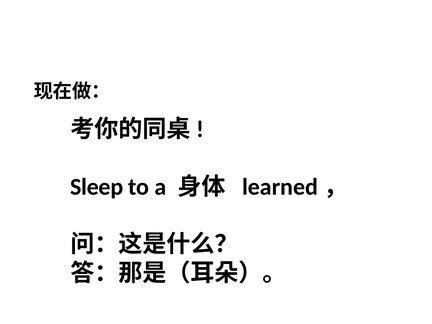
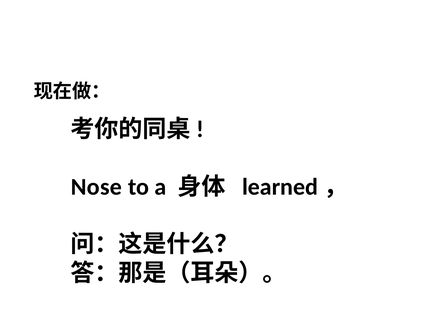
Sleep: Sleep -> Nose
